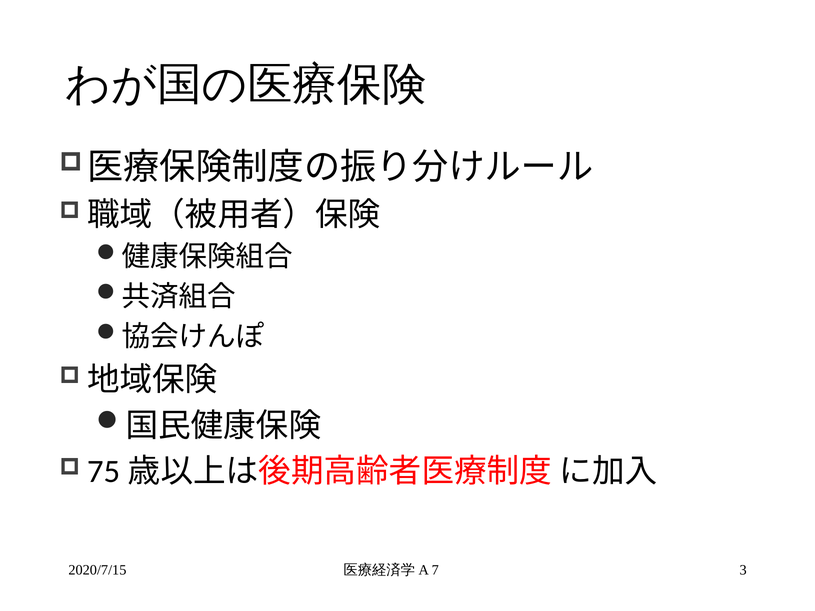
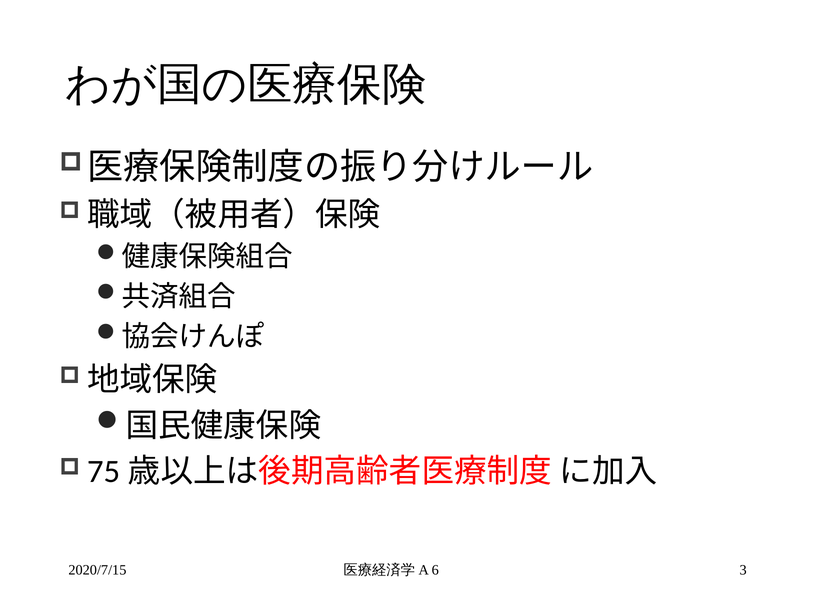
7: 7 -> 6
